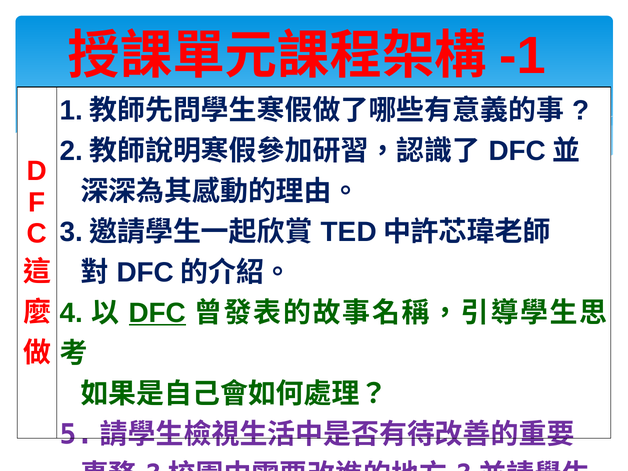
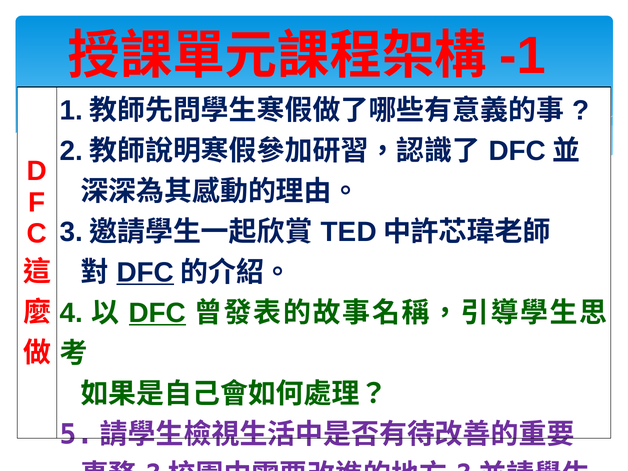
DFC at (145, 272) underline: none -> present
